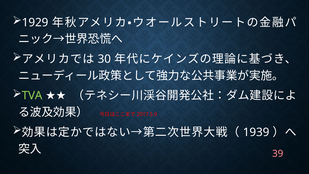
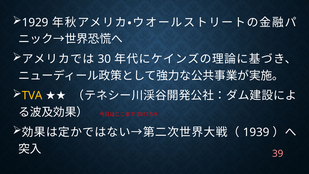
TVA colour: light green -> yellow
